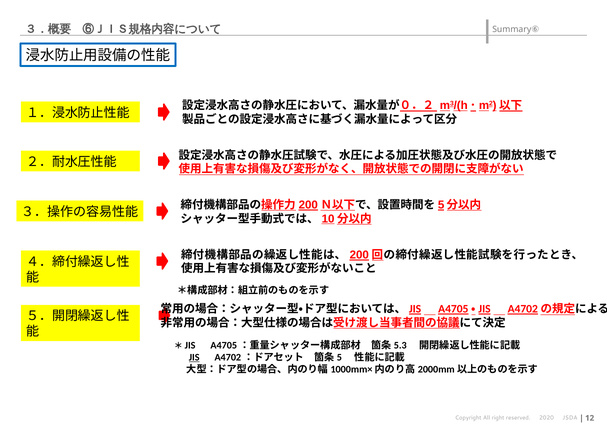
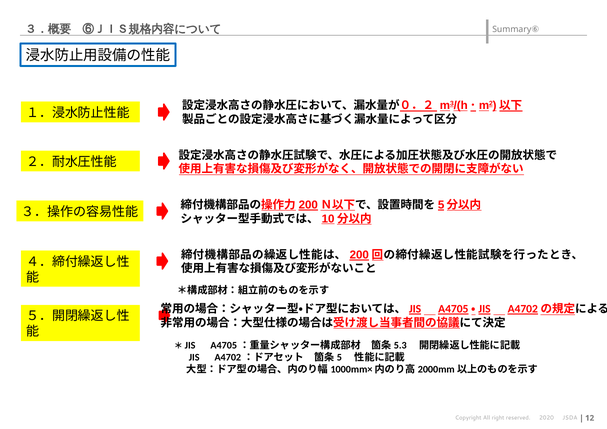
JIS underline: present -> none
